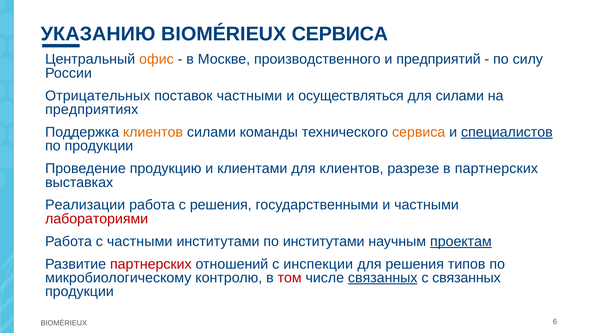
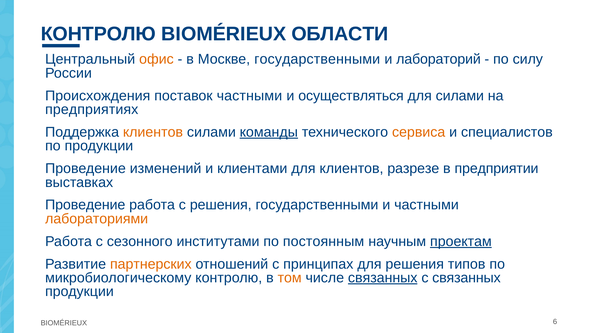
УКАЗАНИЮ at (98, 34): УКАЗАНИЮ -> КОНТРОЛЮ
BIOMÉRIEUX СЕРВИСА: СЕРВИСА -> ОБЛАСТИ
Москве производственного: производственного -> государственными
предприятий: предприятий -> лабораторий
Отрицательных: Отрицательных -> Происхождения
команды underline: none -> present
специалистов underline: present -> none
продукцию: продукцию -> изменений
в партнерских: партнерских -> предприятии
Реализации at (85, 205): Реализации -> Проведение
лабораториями colour: red -> orange
с частными: частными -> сезонного
по институтами: институтами -> постоянным
партнерских at (151, 264) colour: red -> orange
инспекции: инспекции -> принципах
том colour: red -> orange
